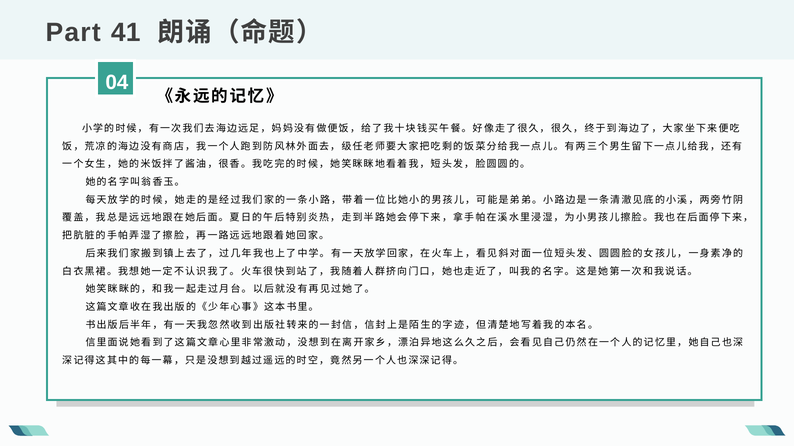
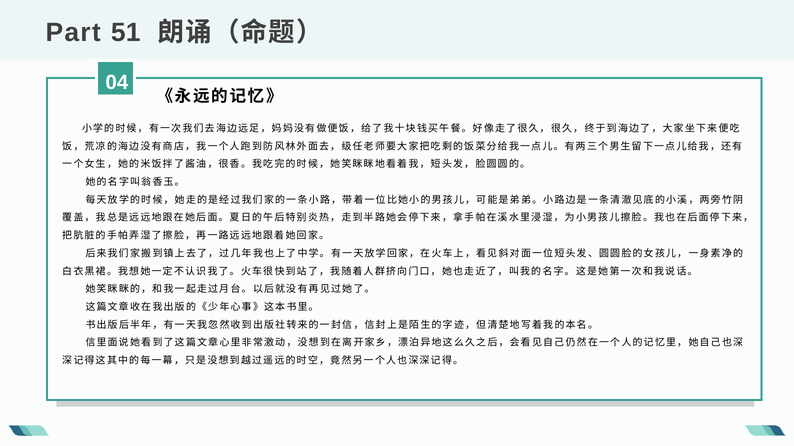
41: 41 -> 51
